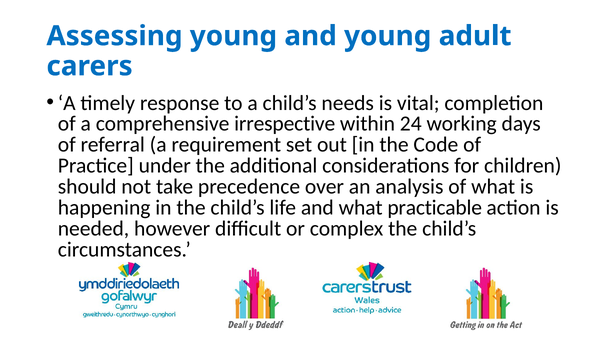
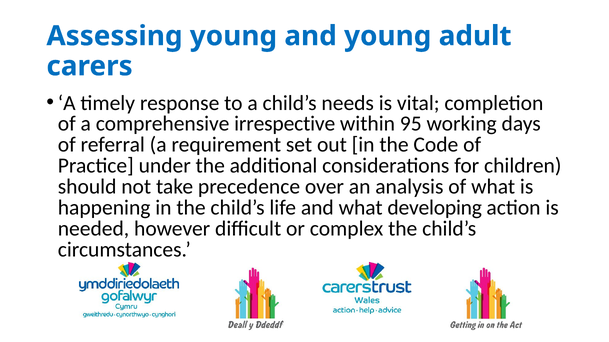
24: 24 -> 95
practicable: practicable -> developing
